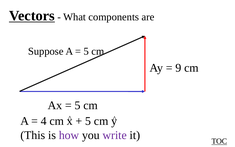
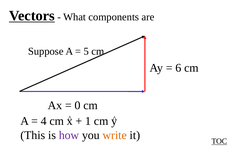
9: 9 -> 6
5 at (78, 105): 5 -> 0
5 at (88, 121): 5 -> 1
write colour: purple -> orange
